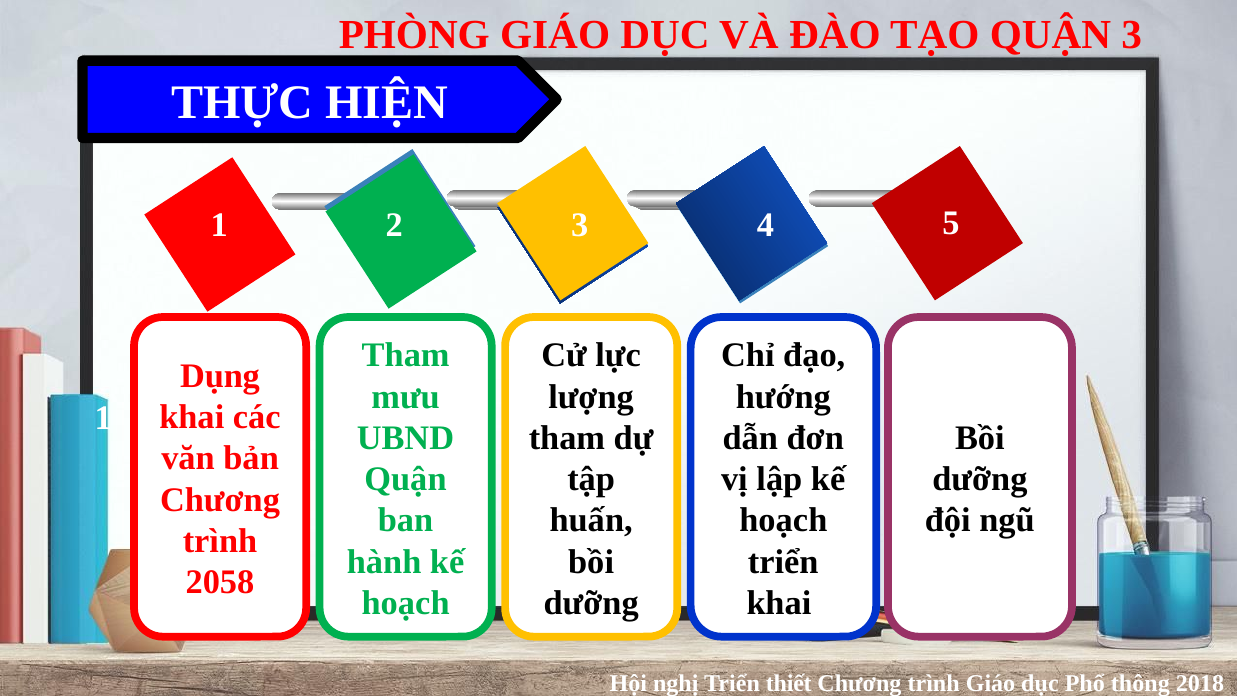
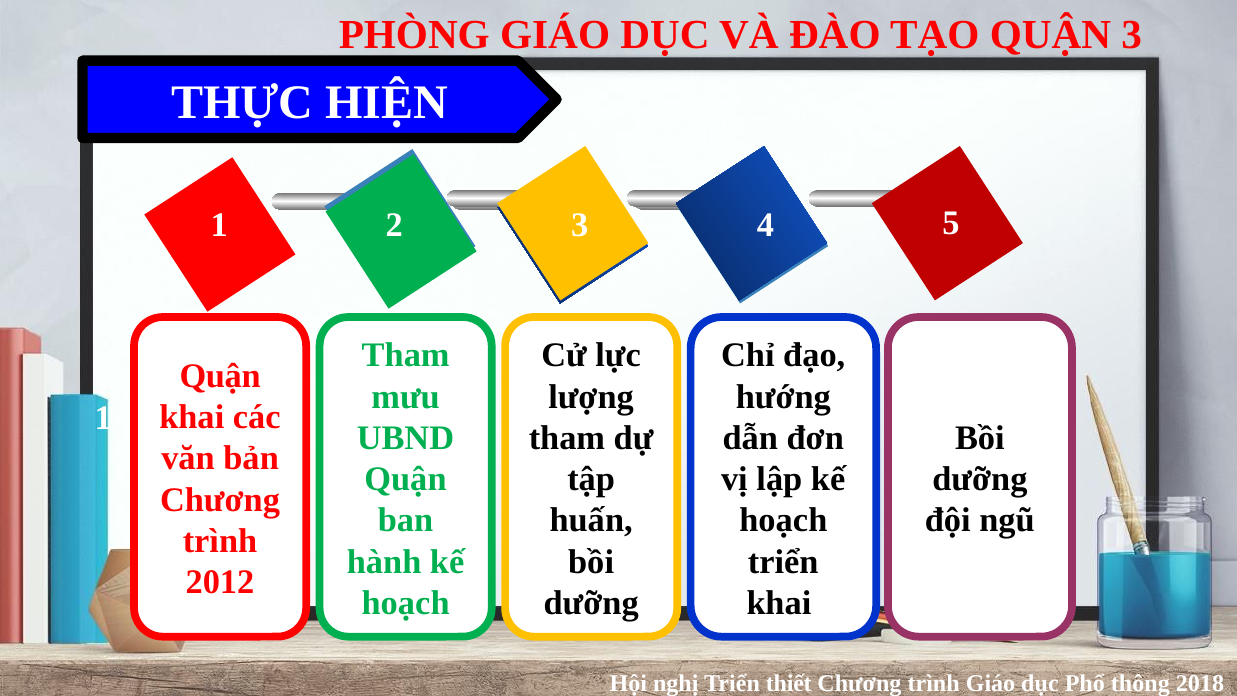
Dụng at (220, 376): Dụng -> Quận
2058: 2058 -> 2012
